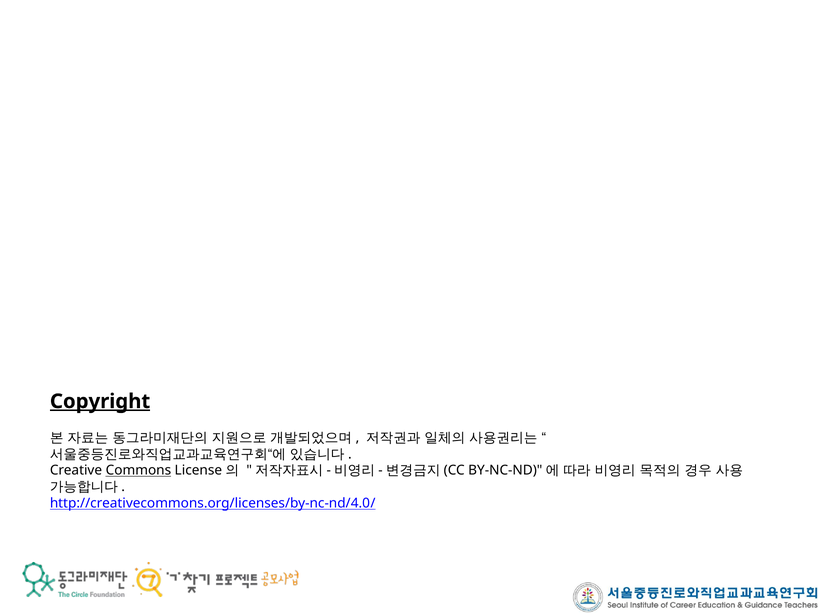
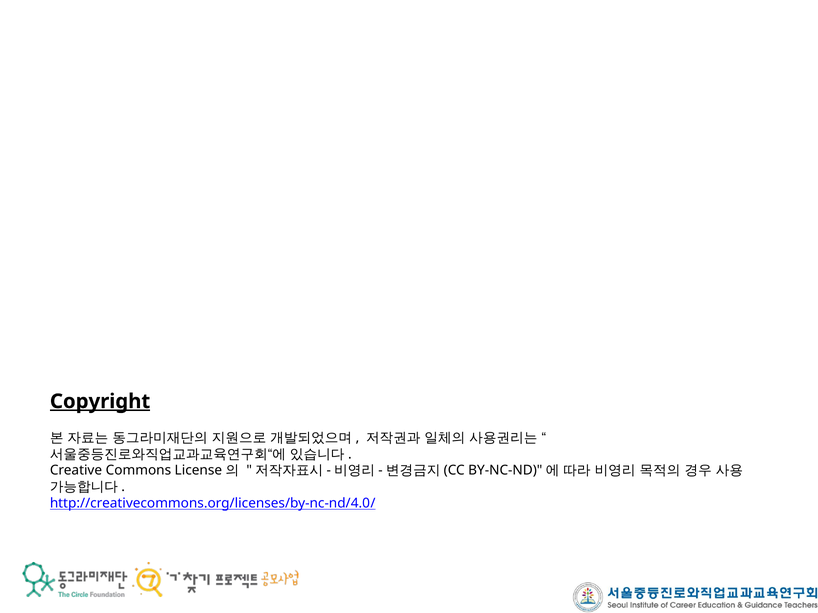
Commons underline: present -> none
